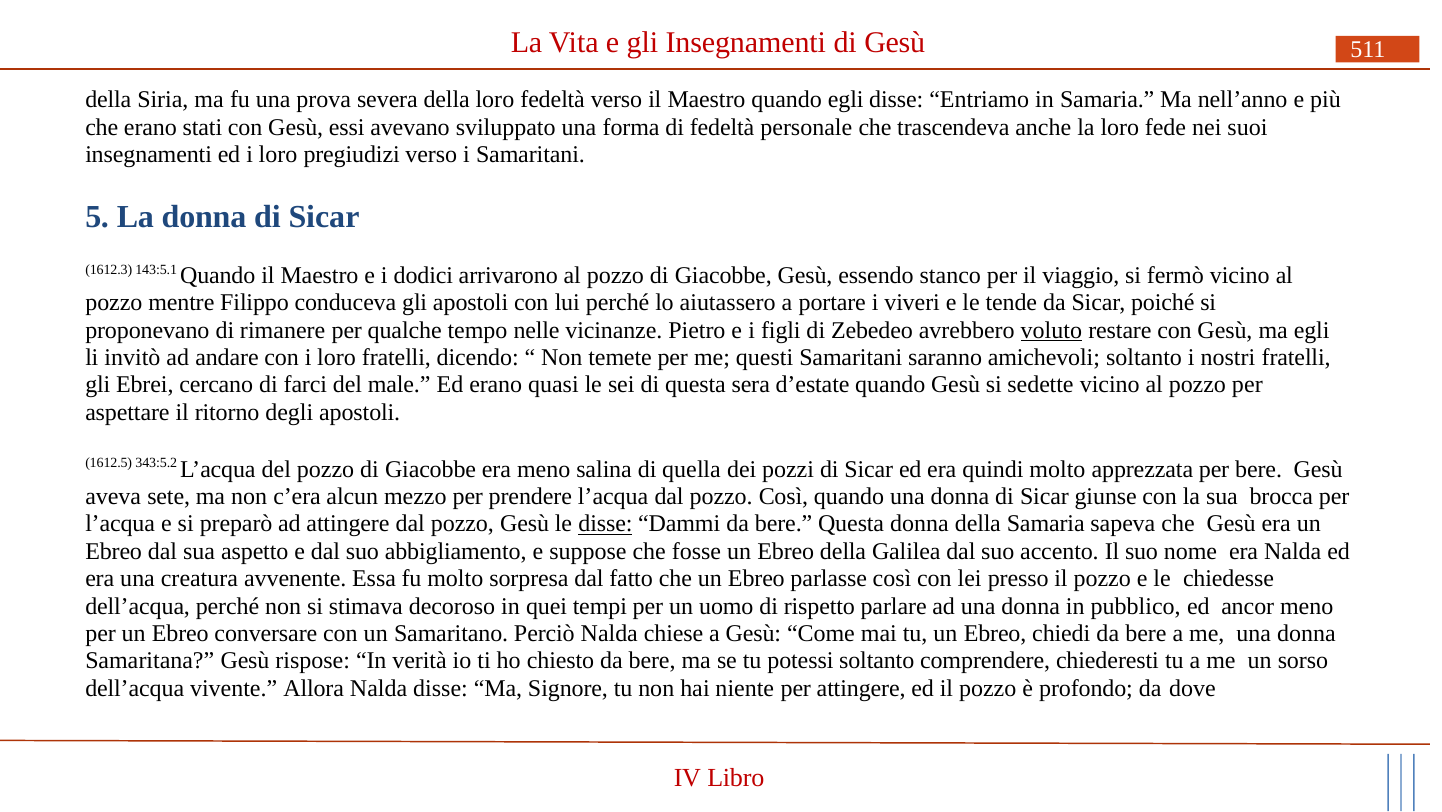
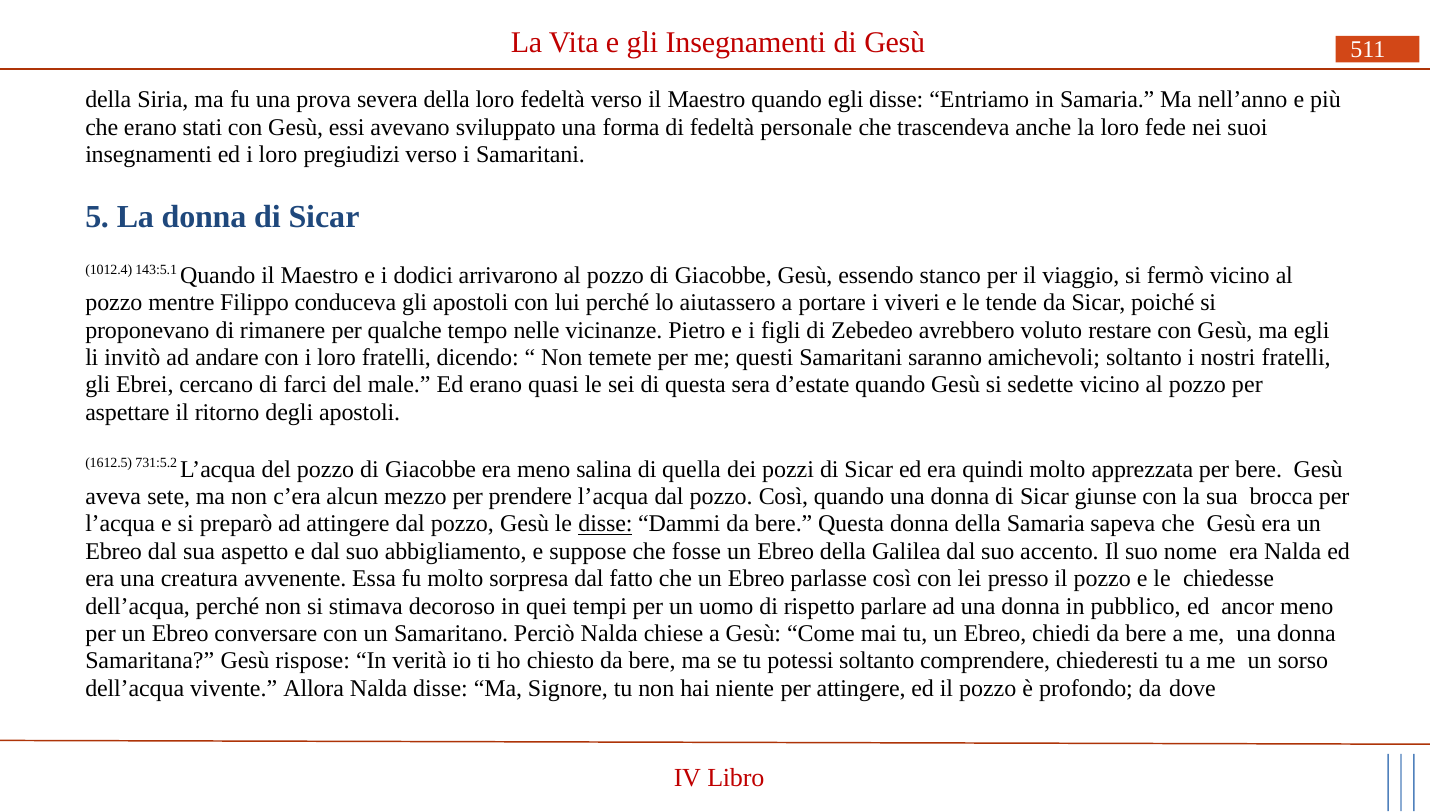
1612.3: 1612.3 -> 1012.4
voluto underline: present -> none
343:5.2: 343:5.2 -> 731:5.2
